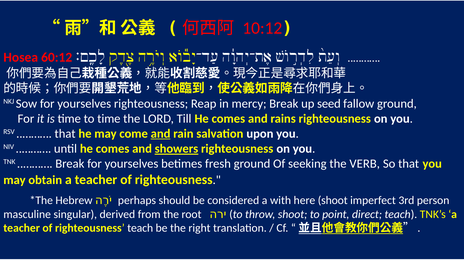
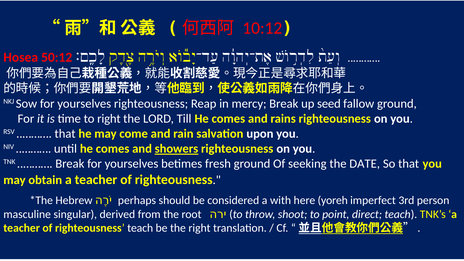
60:12: 60:12 -> 50:12
to time: time -> right
and at (161, 134) underline: present -> none
VERB: VERB -> DATE
here shoot: shoot -> yoreh
